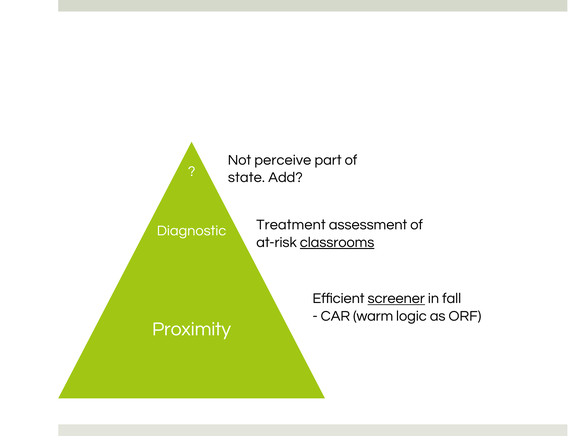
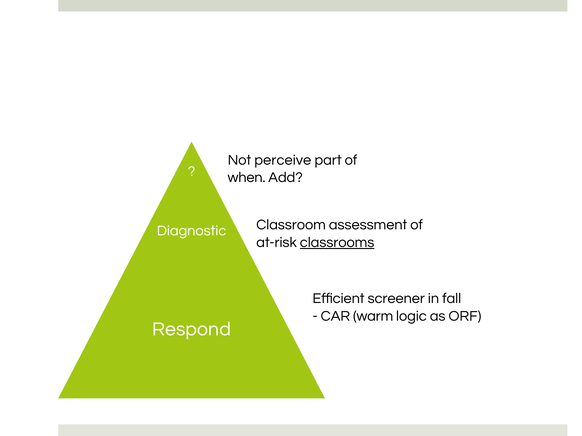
state: state -> when
Treatment: Treatment -> Classroom
screener underline: present -> none
Proximity: Proximity -> Respond
